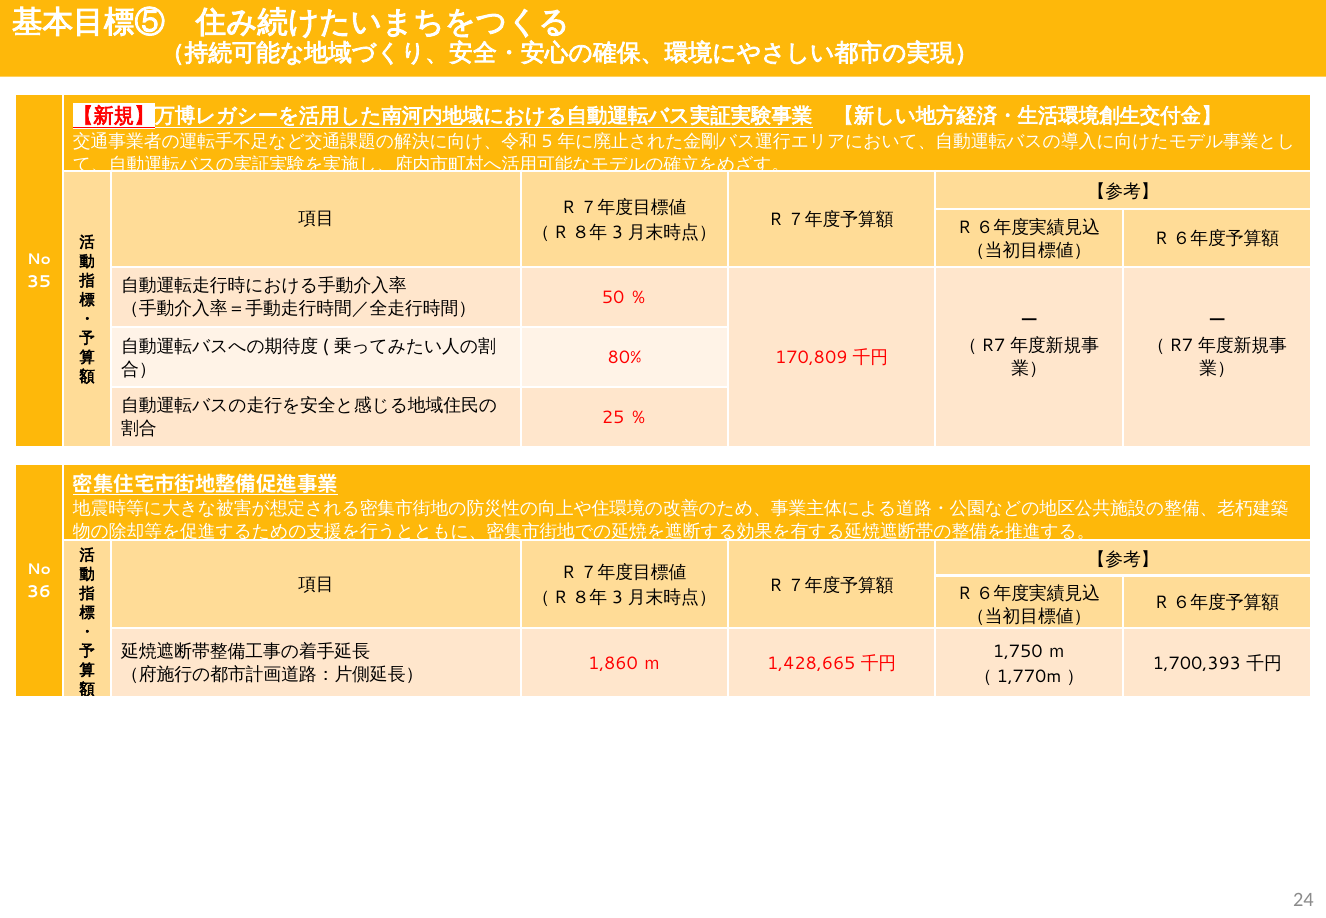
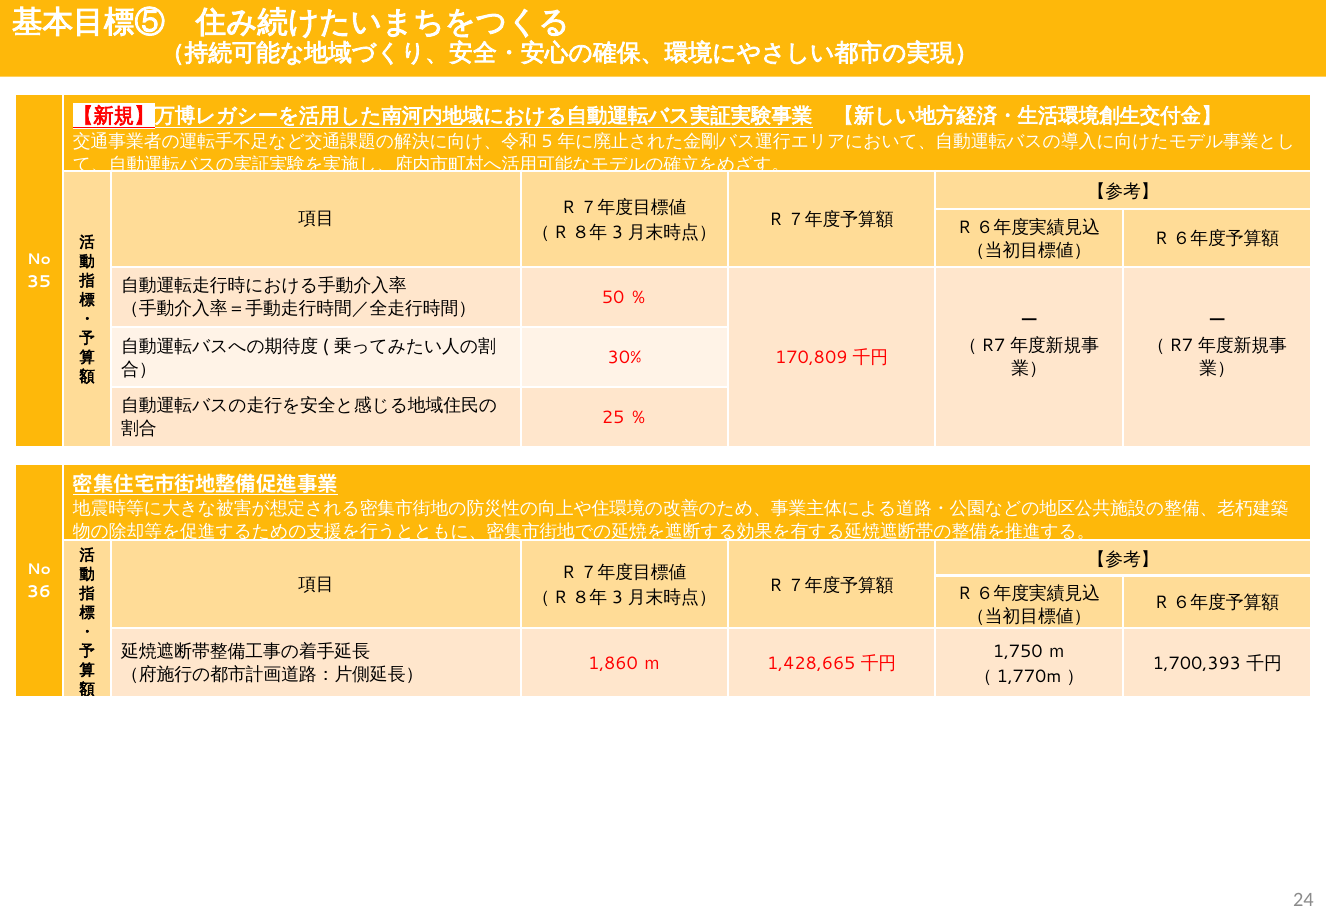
80%: 80% -> 30%
